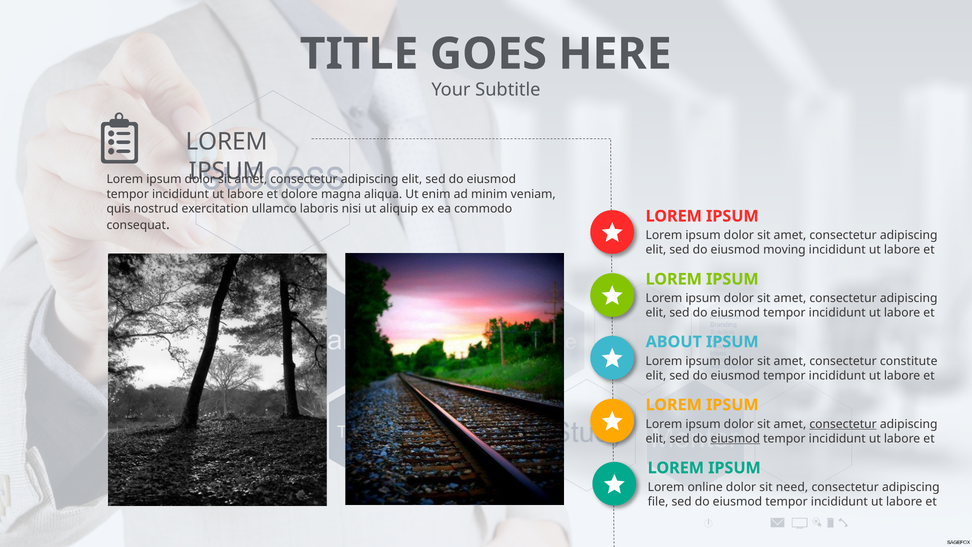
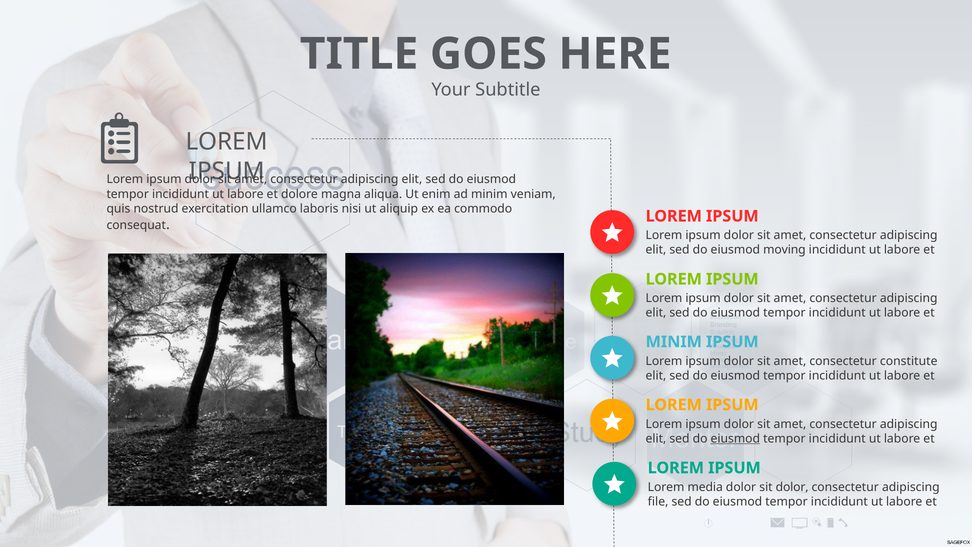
ABOUT at (674, 342): ABOUT -> MINIM
consectetur at (843, 424) underline: present -> none
online: online -> media
sit need: need -> dolor
